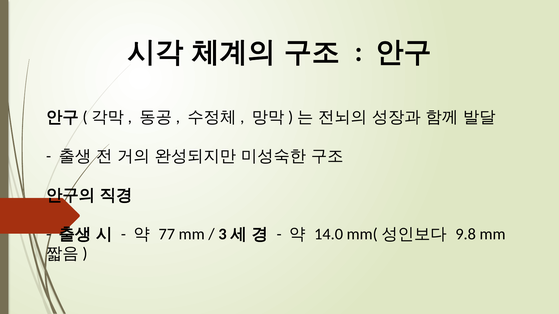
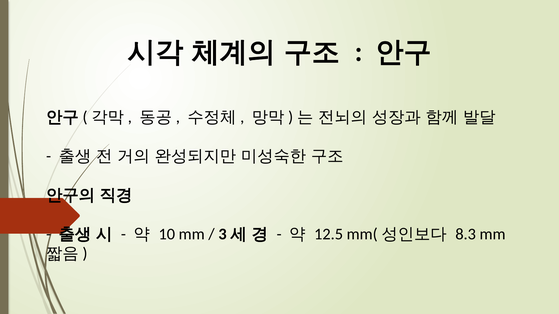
77: 77 -> 10
14.0: 14.0 -> 12.5
9.8: 9.8 -> 8.3
